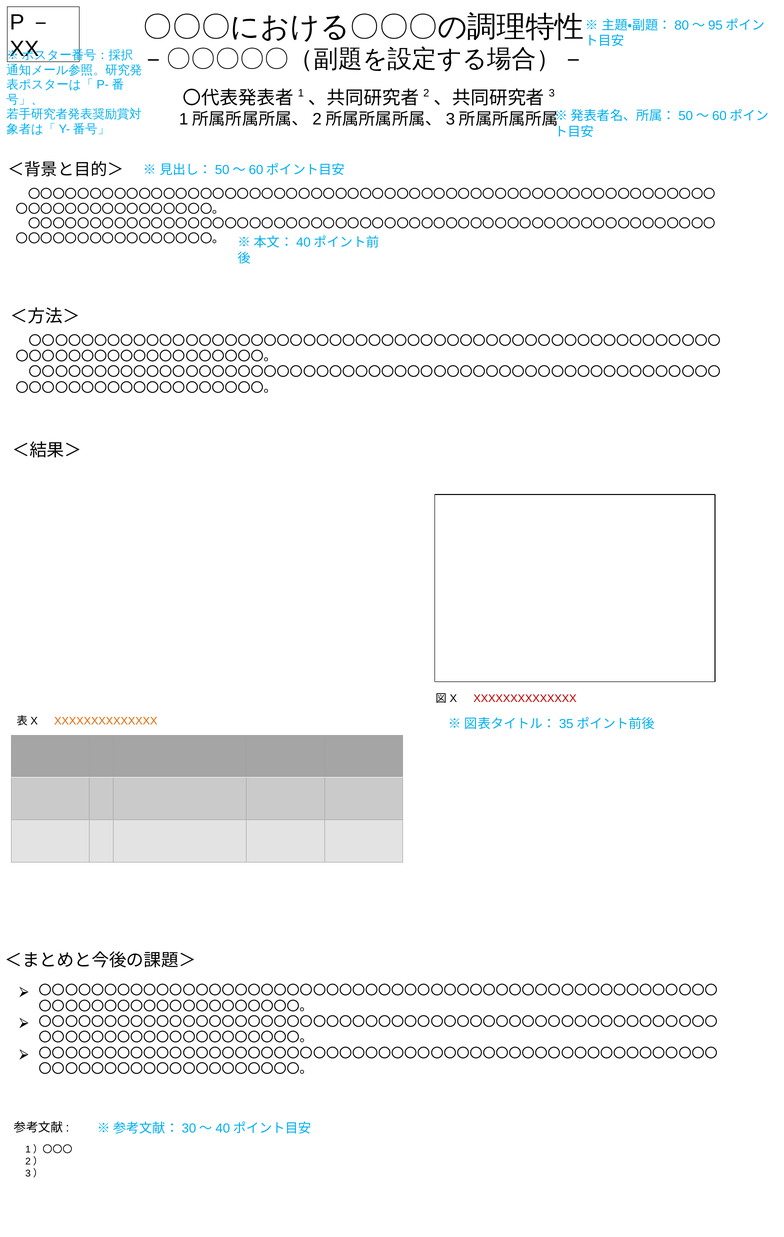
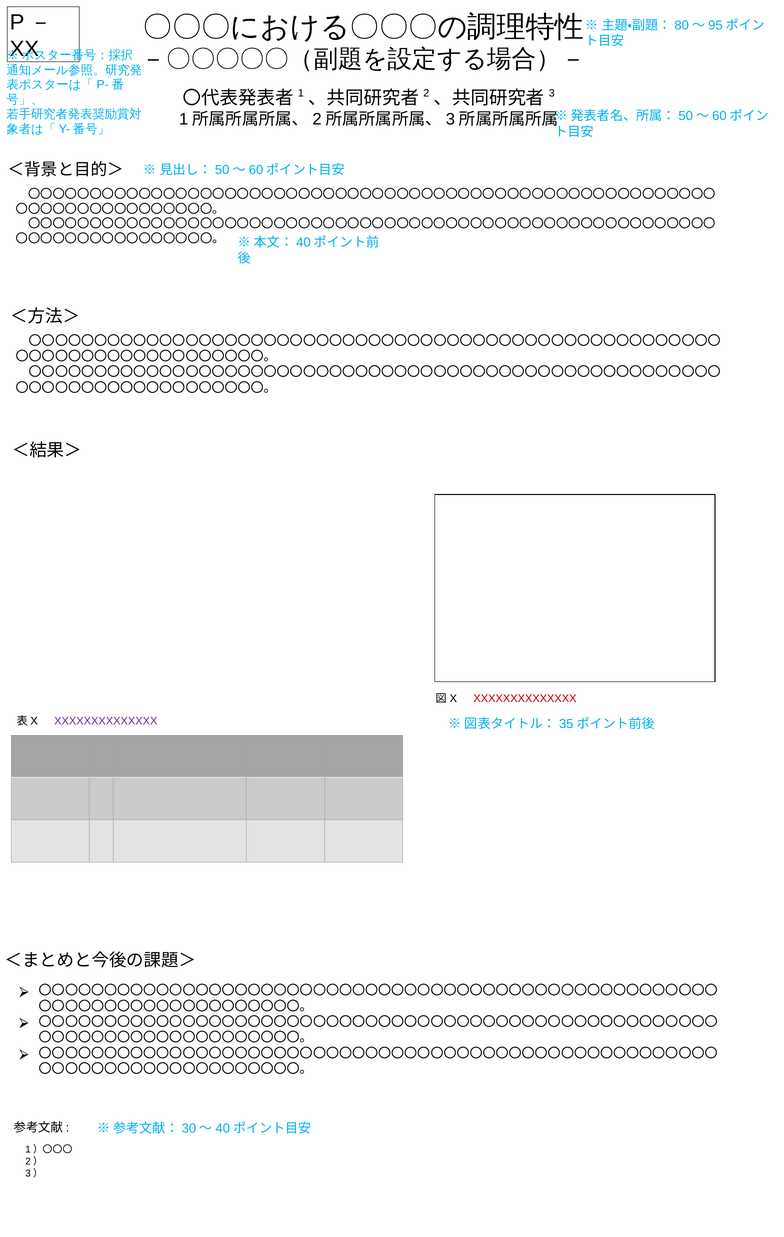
XXXXXXXXXXXXXX at (106, 721) colour: orange -> purple
